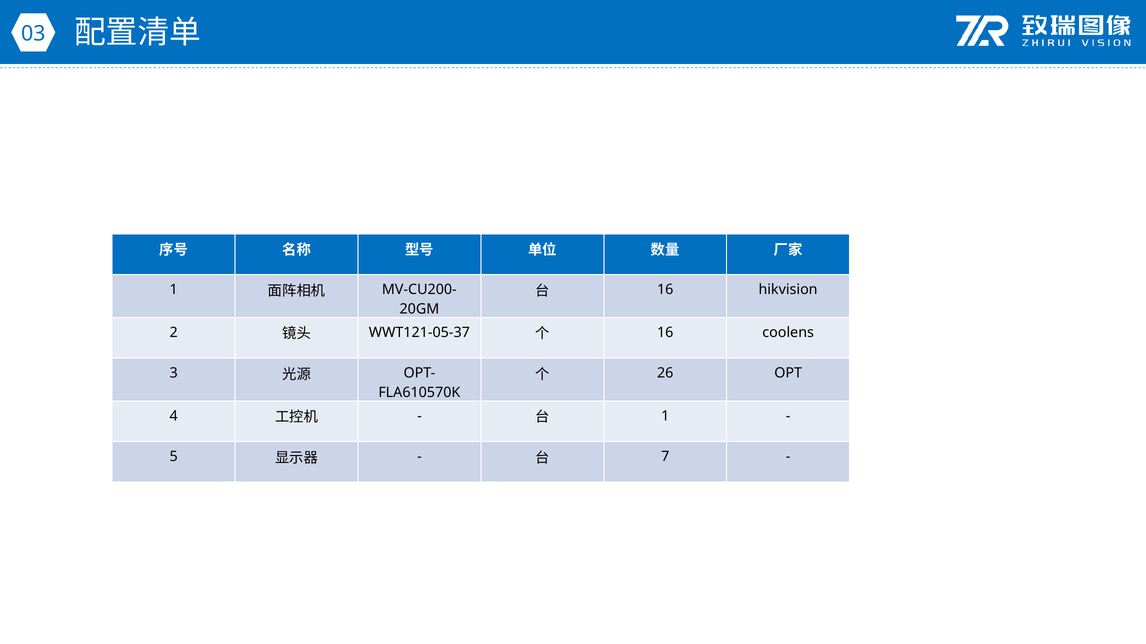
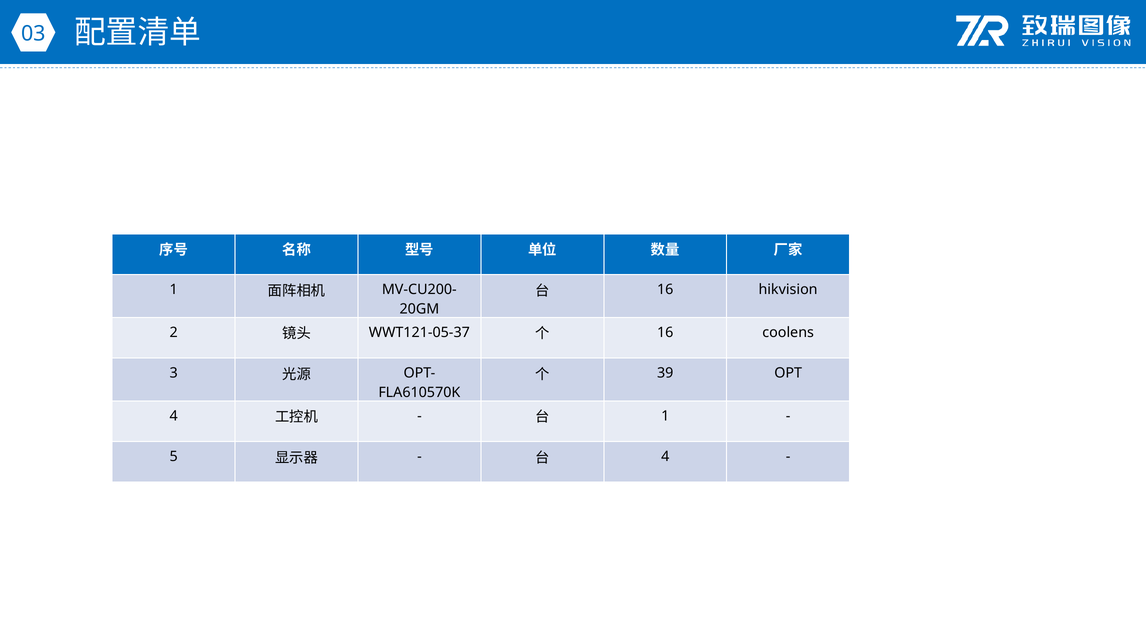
26: 26 -> 39
7 at (665, 457): 7 -> 4
